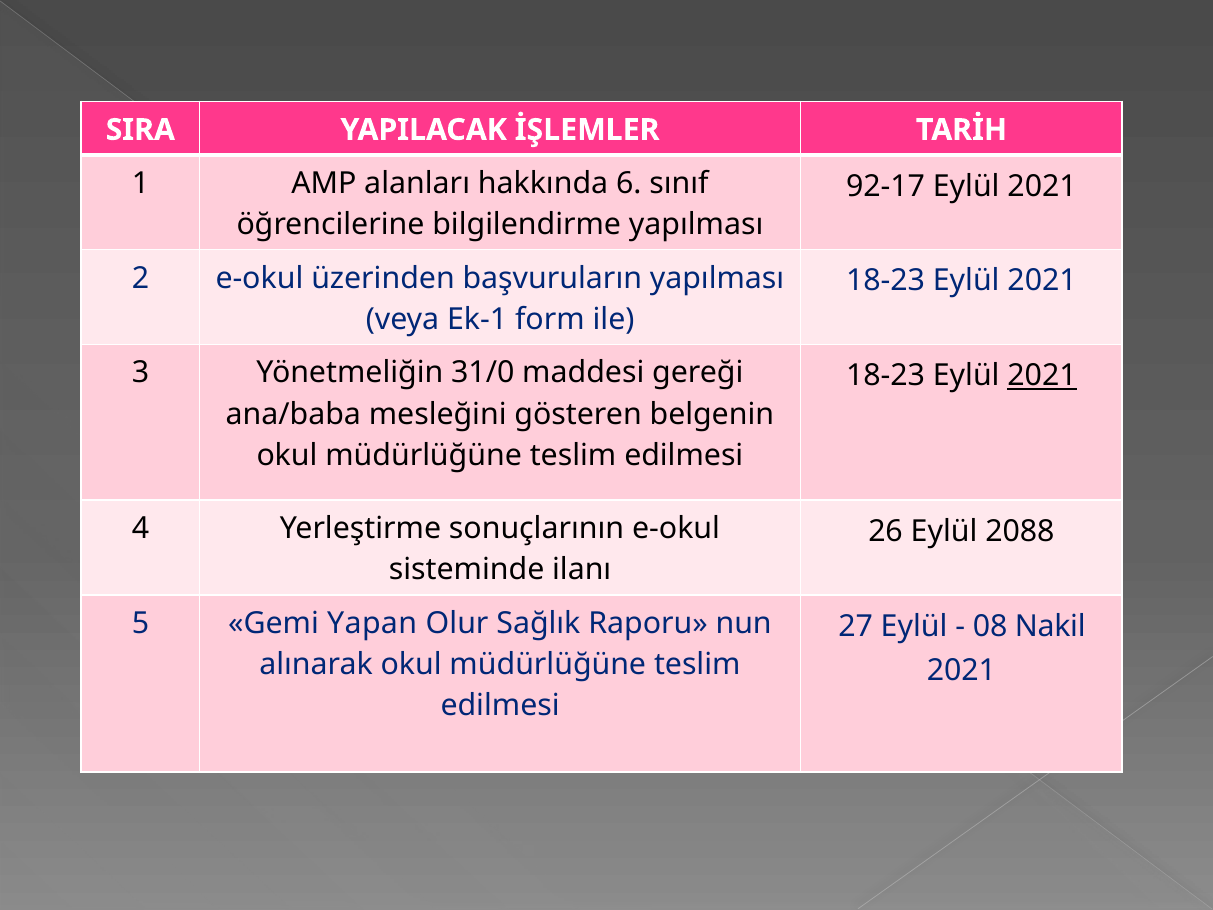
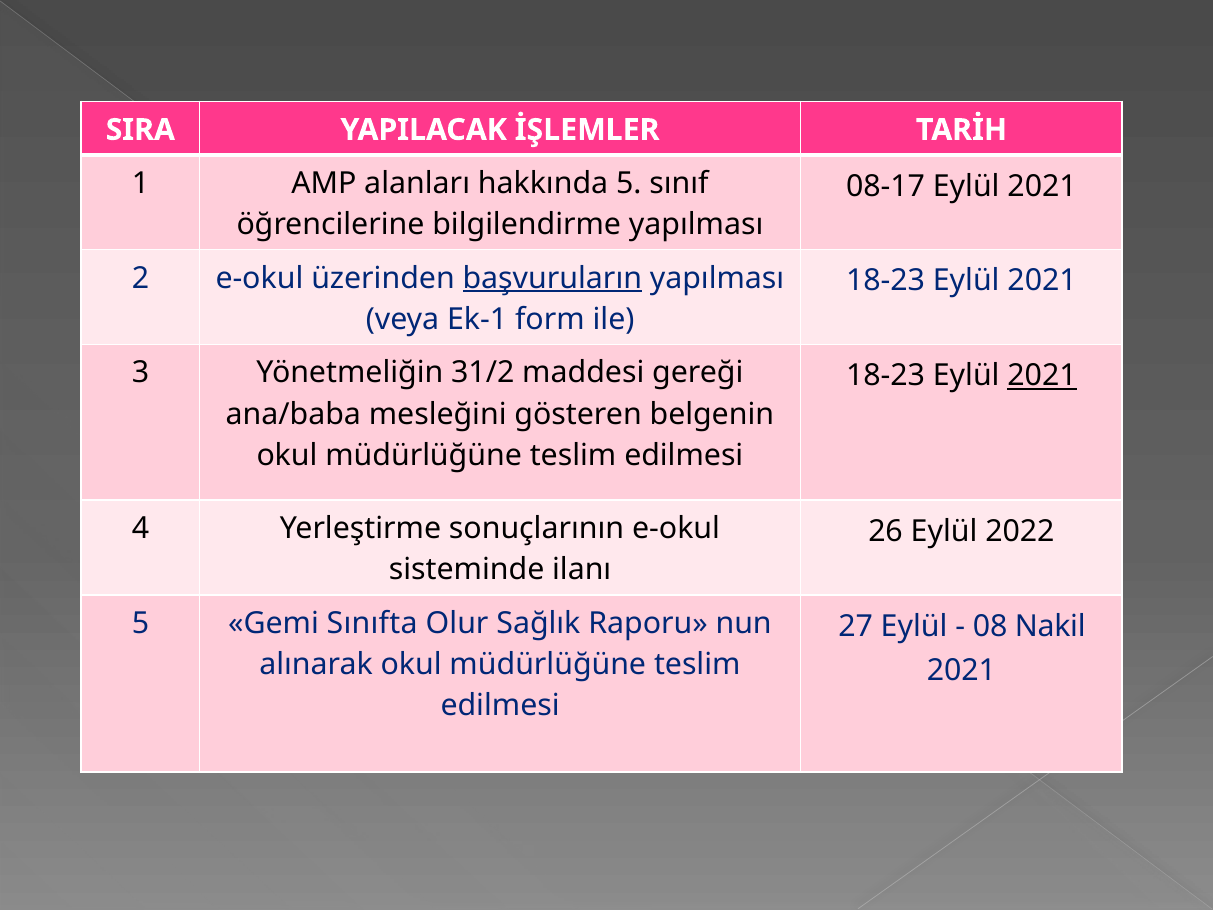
hakkında 6: 6 -> 5
92-17: 92-17 -> 08-17
başvuruların underline: none -> present
31/0: 31/0 -> 31/2
2088: 2088 -> 2022
Yapan: Yapan -> Sınıfta
